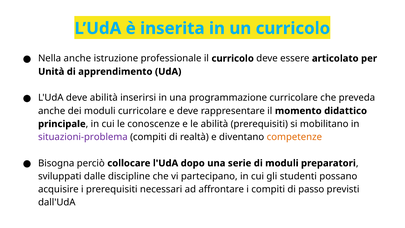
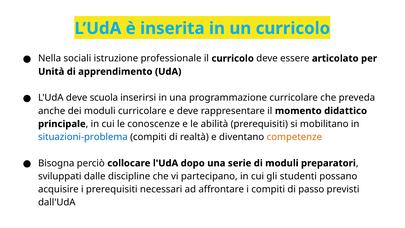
Nella anche: anche -> sociali
deve abilità: abilità -> scuola
situazioni-problema colour: purple -> blue
